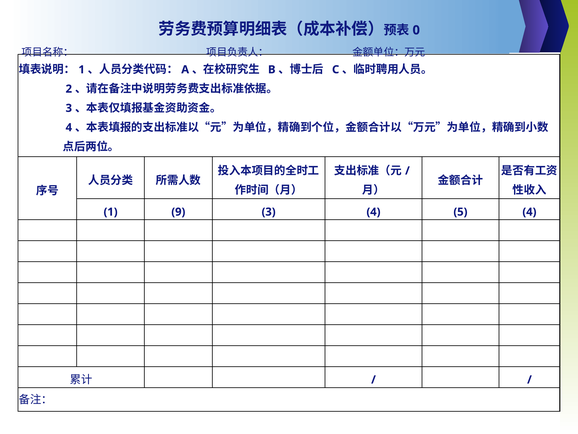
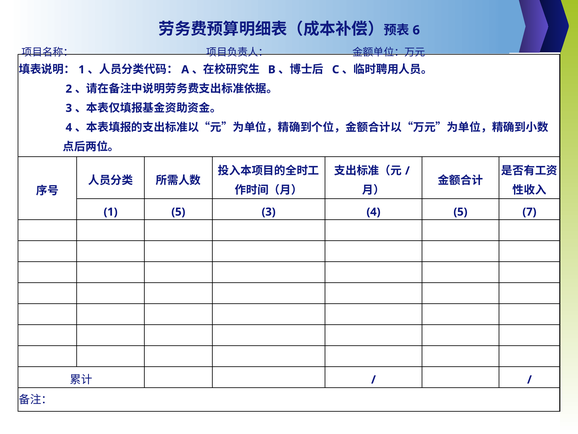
0: 0 -> 6
1 9: 9 -> 5
5 4: 4 -> 7
